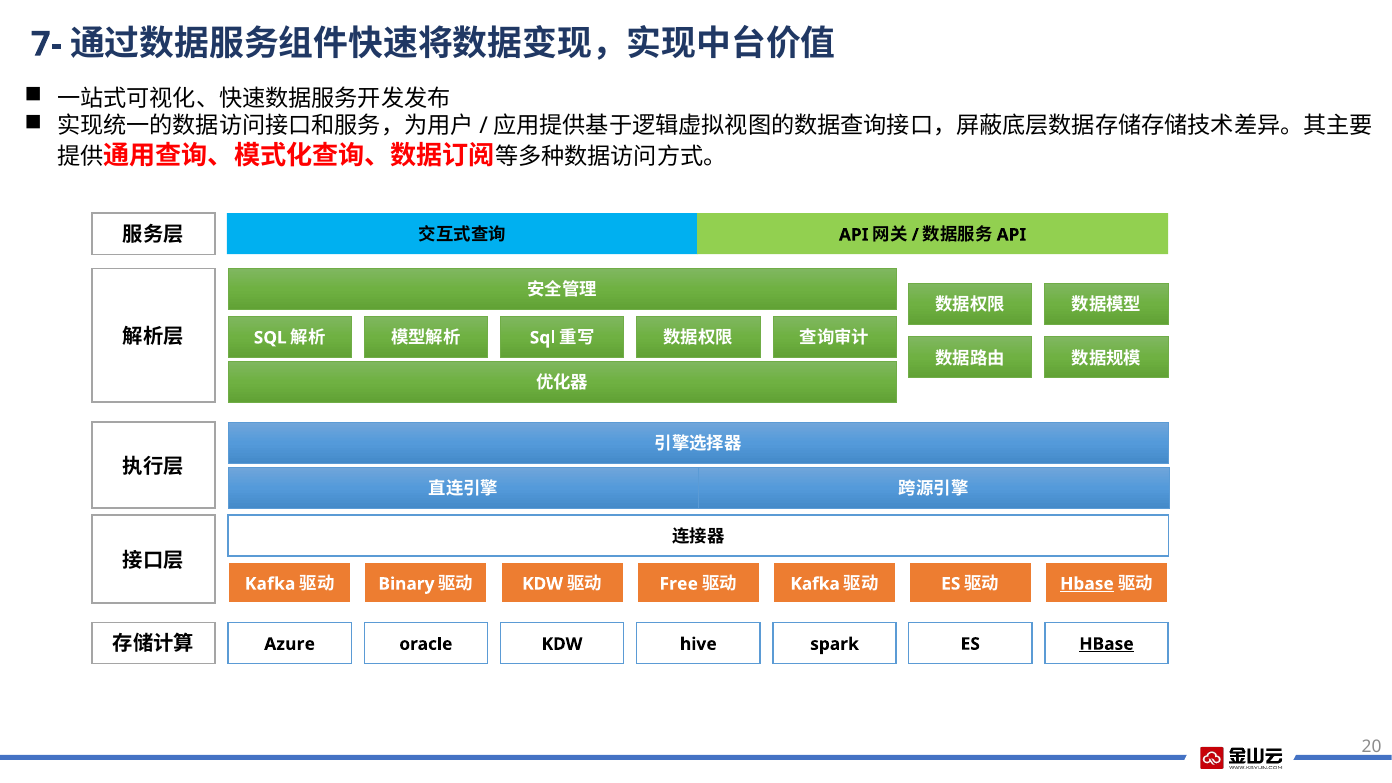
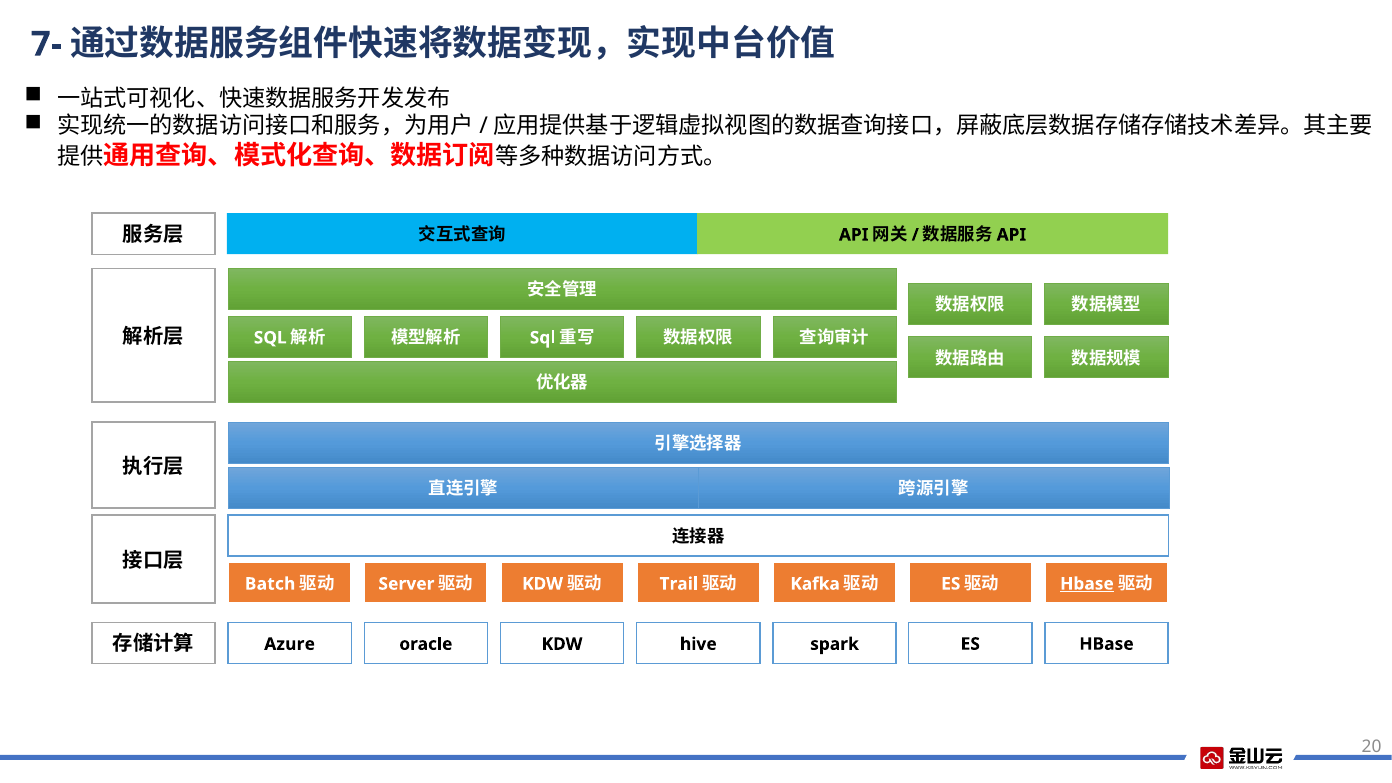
Kafka at (270, 584): Kafka -> Batch
Binary: Binary -> Server
Free: Free -> Trail
HBase at (1106, 644) underline: present -> none
